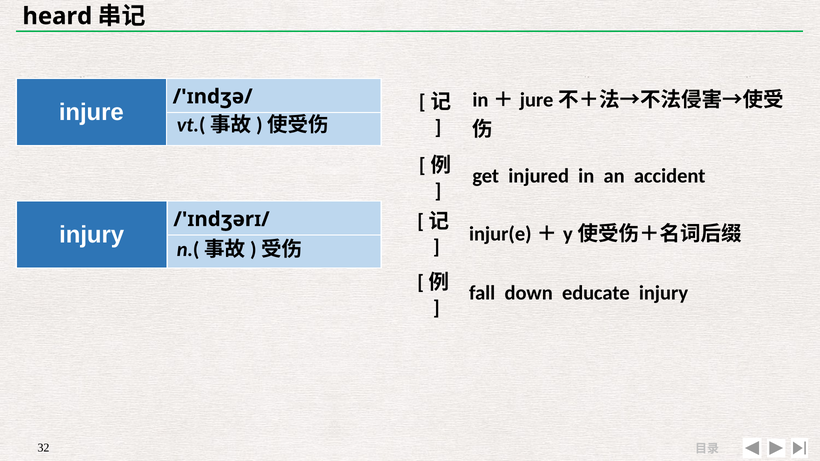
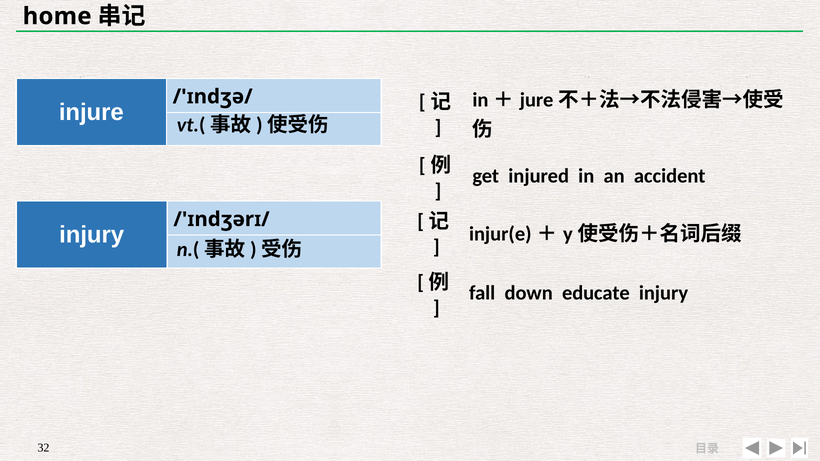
heard: heard -> home
